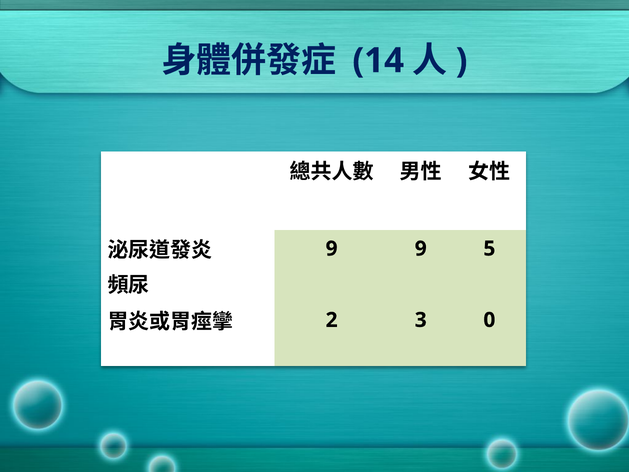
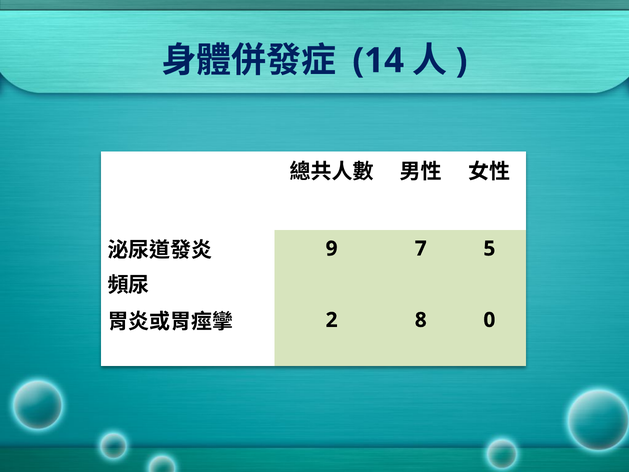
9 9: 9 -> 7
3: 3 -> 8
